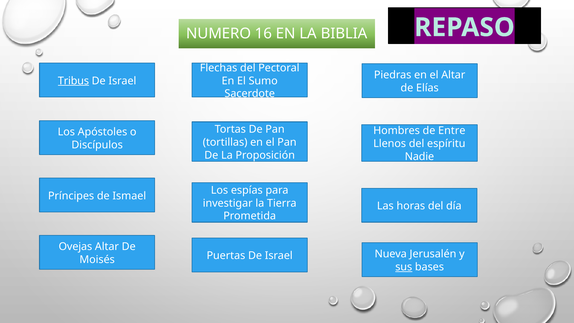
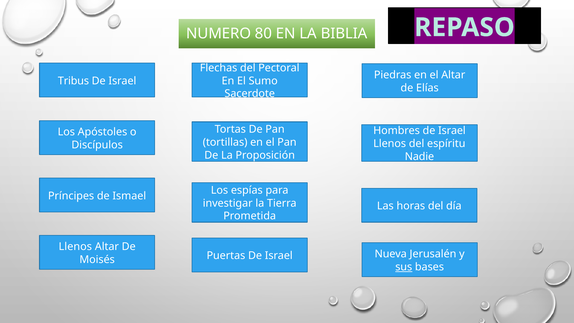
16: 16 -> 80
Tribus underline: present -> none
Hombres de Entre: Entre -> Israel
Ovejas at (75, 247): Ovejas -> Llenos
